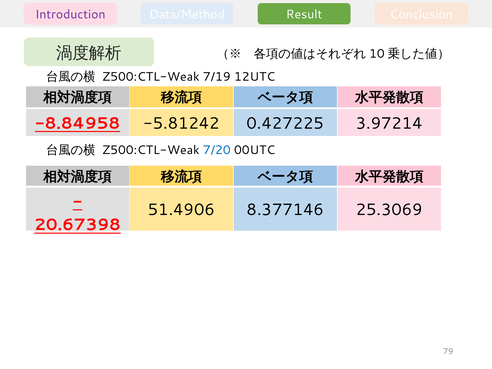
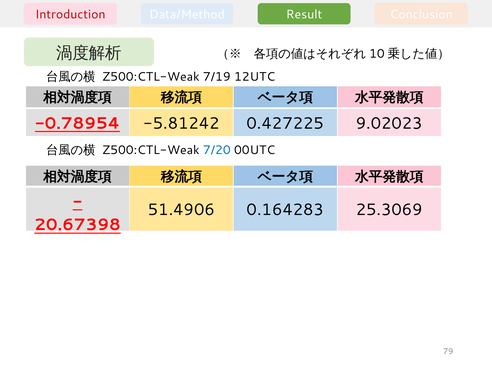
Introduction colour: purple -> red
-8.84958: -8.84958 -> -0.78954
3.97214: 3.97214 -> 9.02023
8.377146: 8.377146 -> 0.164283
